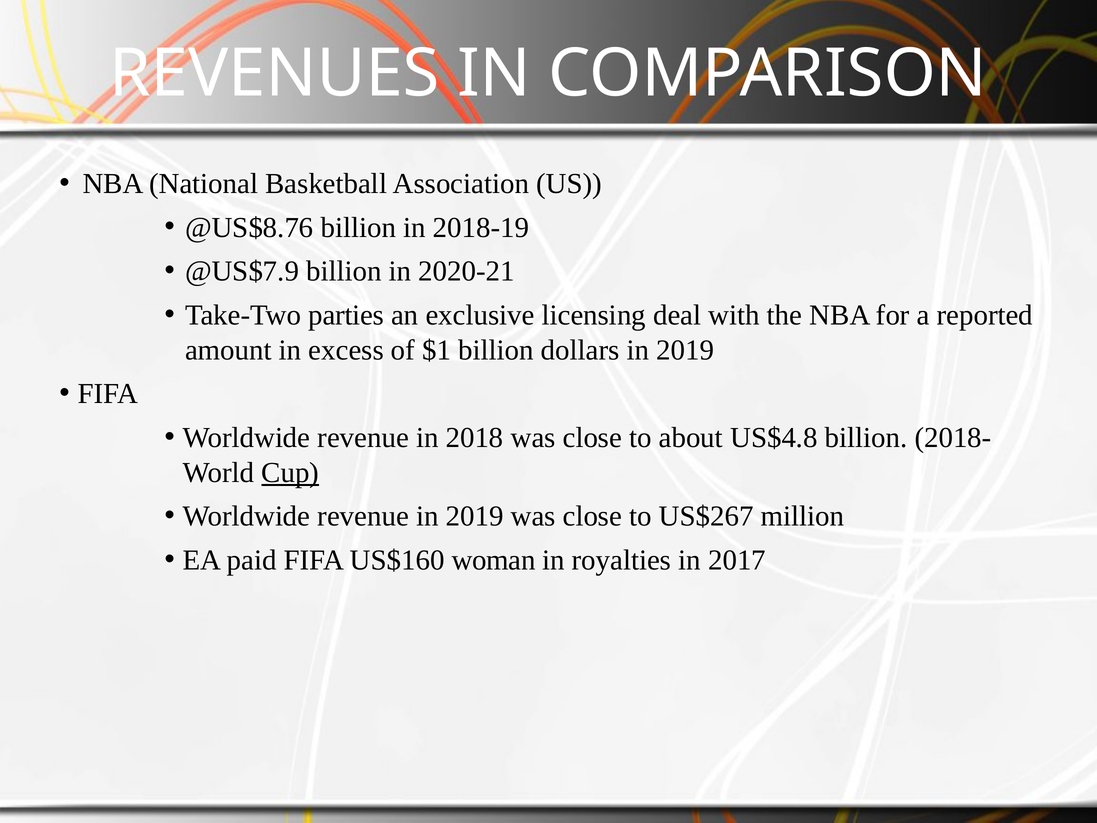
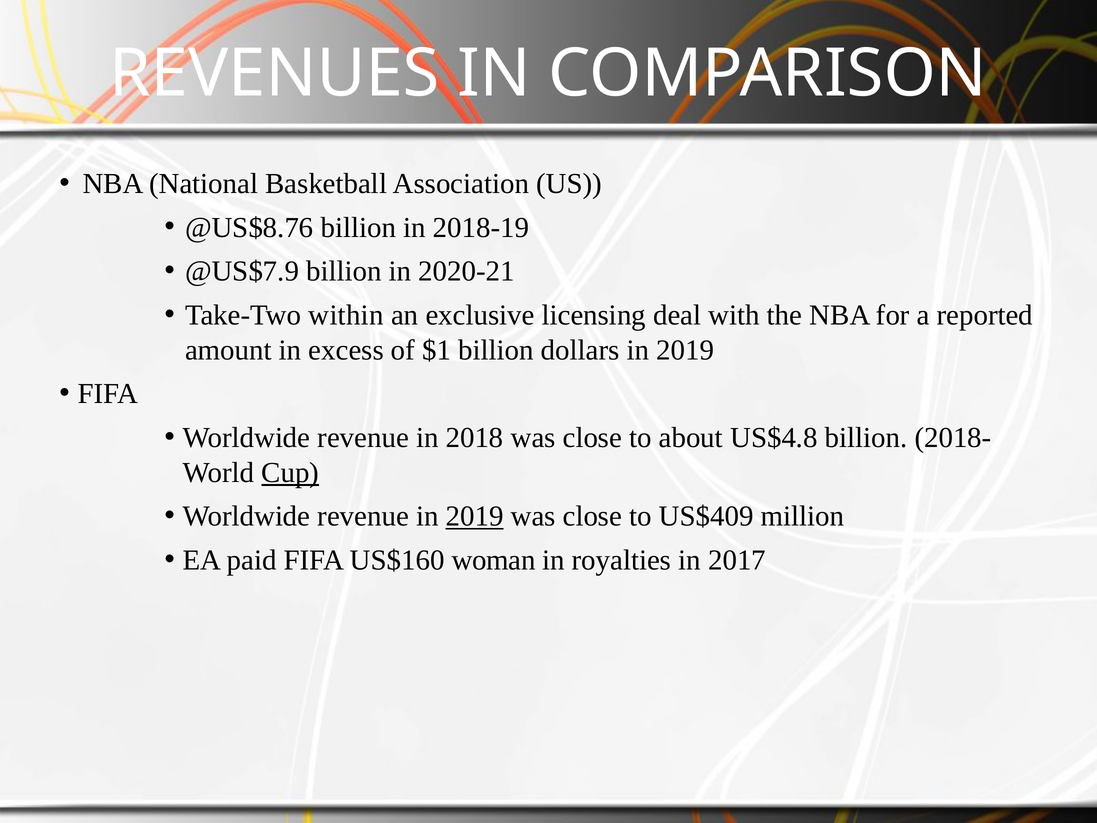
parties: parties -> within
2019 at (475, 516) underline: none -> present
US$267: US$267 -> US$409
